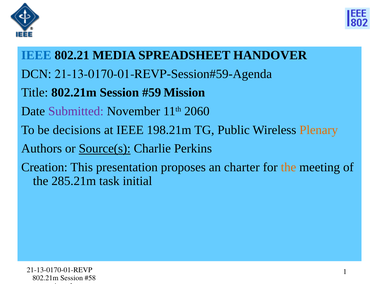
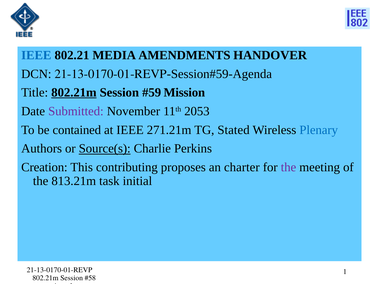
SPREADSHEET: SPREADSHEET -> AMENDMENTS
802.21m at (74, 93) underline: none -> present
2060: 2060 -> 2053
decisions: decisions -> contained
198.21m: 198.21m -> 271.21m
Public: Public -> Stated
Plenary colour: orange -> blue
presentation: presentation -> contributing
the at (288, 167) colour: orange -> purple
285.21m: 285.21m -> 813.21m
